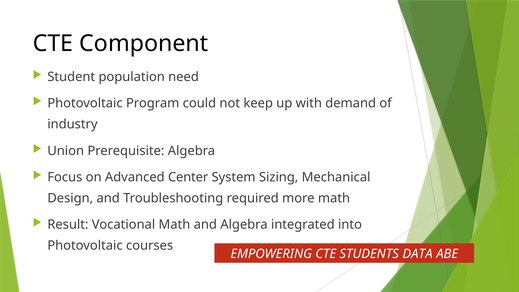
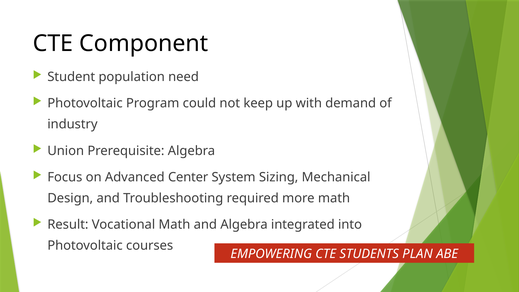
DATA: DATA -> PLAN
